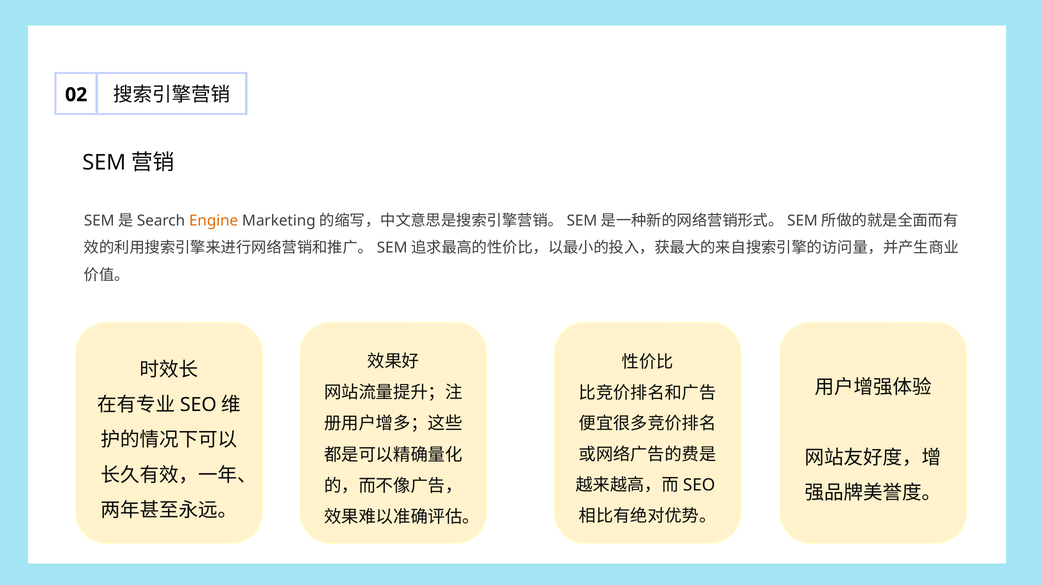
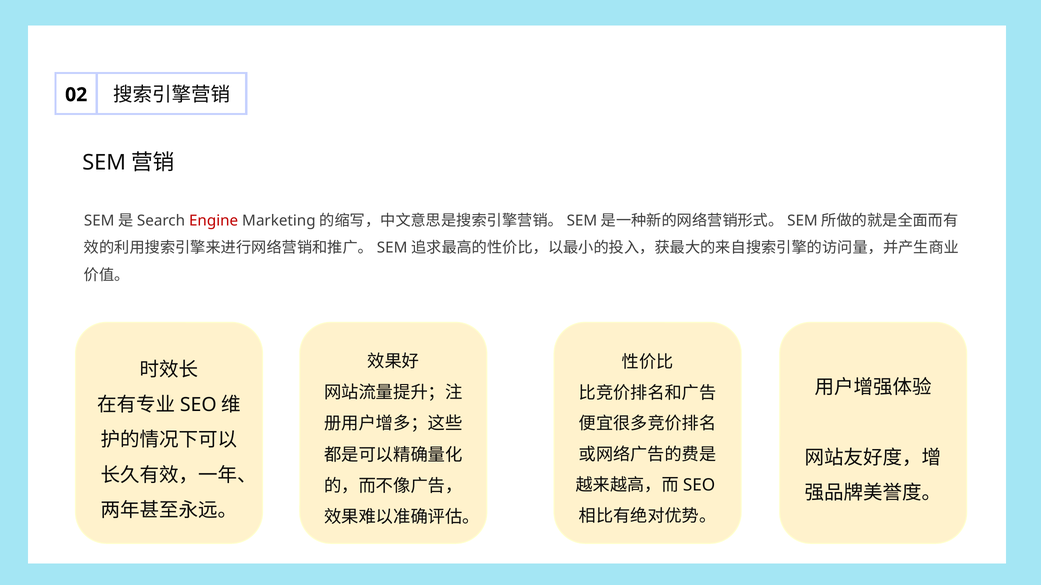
Engine colour: orange -> red
